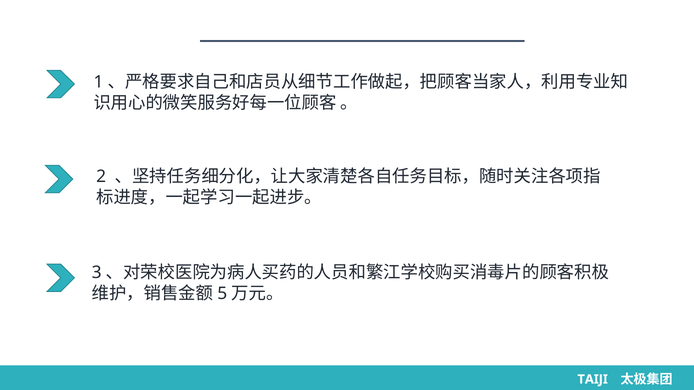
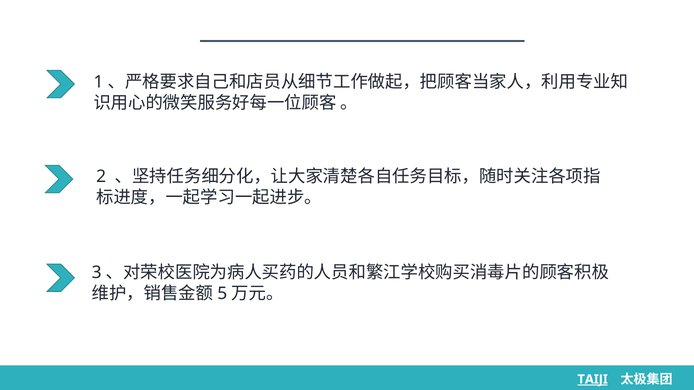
TAIJI underline: none -> present
